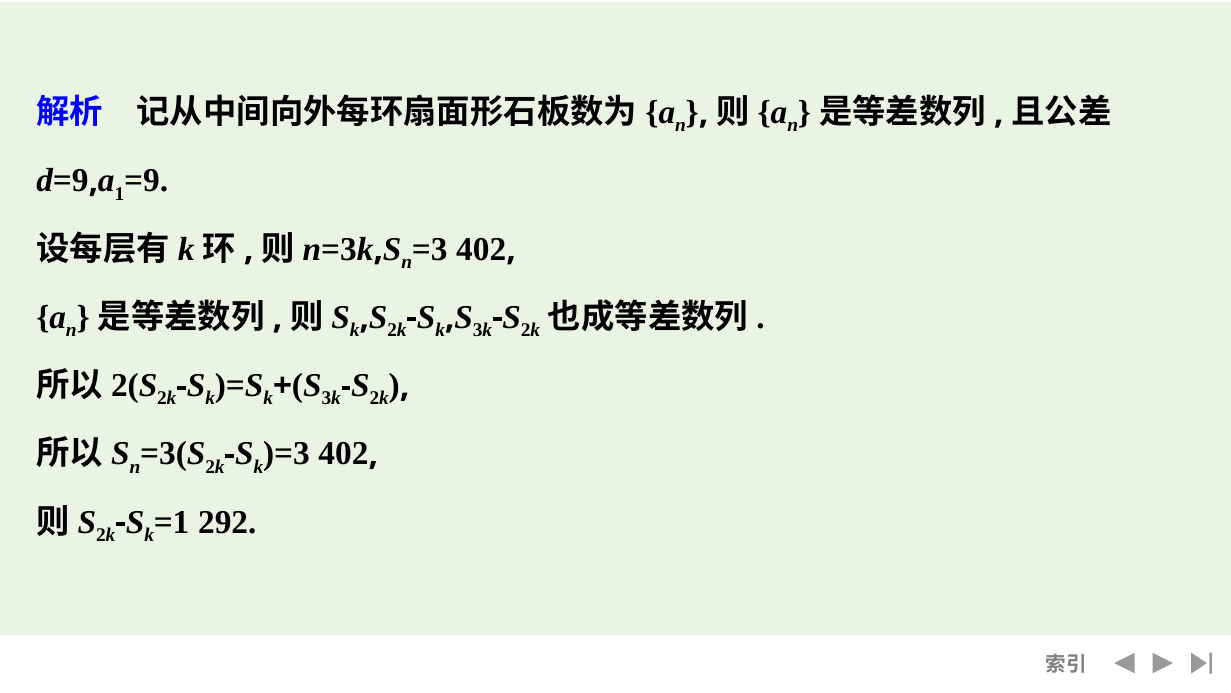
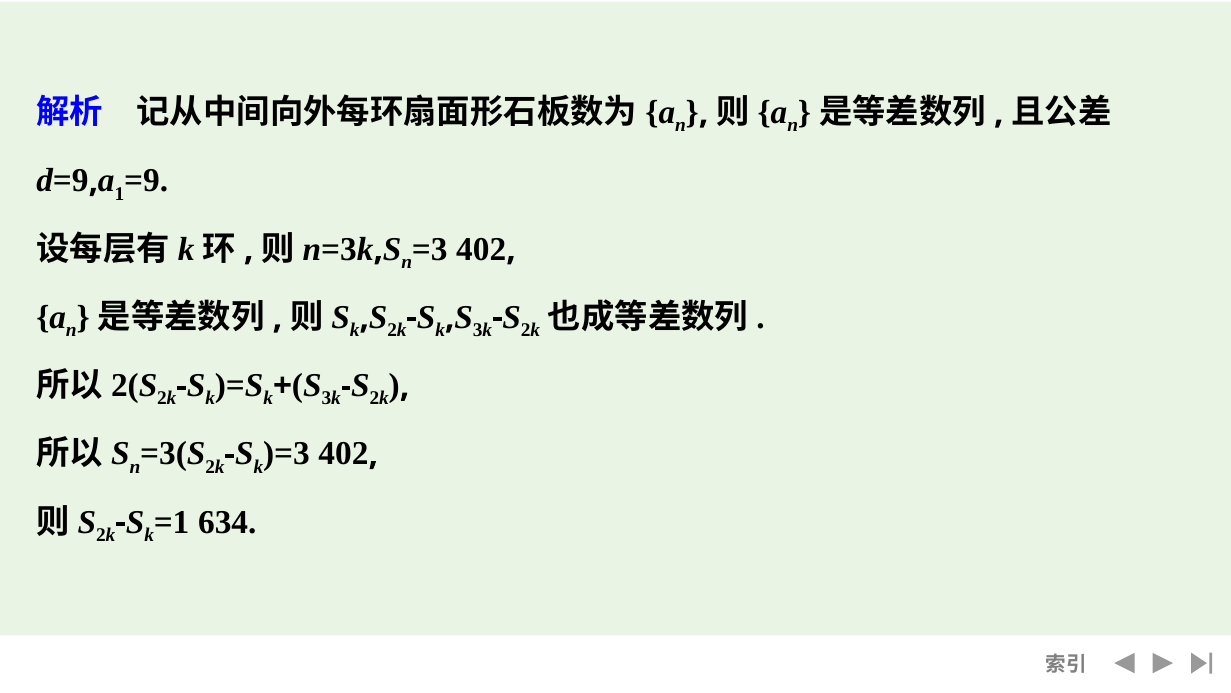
292: 292 -> 634
